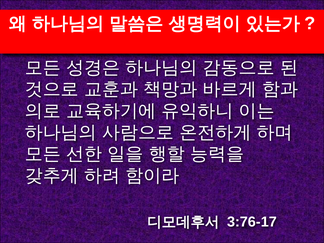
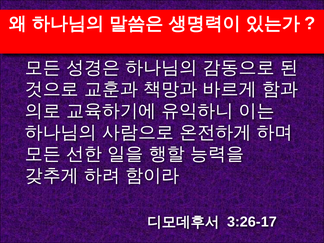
3:76-17: 3:76-17 -> 3:26-17
